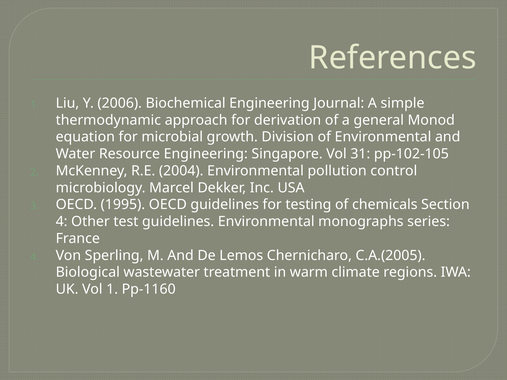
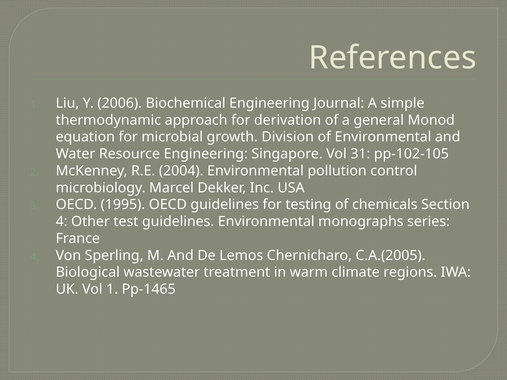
Pp-1160: Pp-1160 -> Pp-1465
